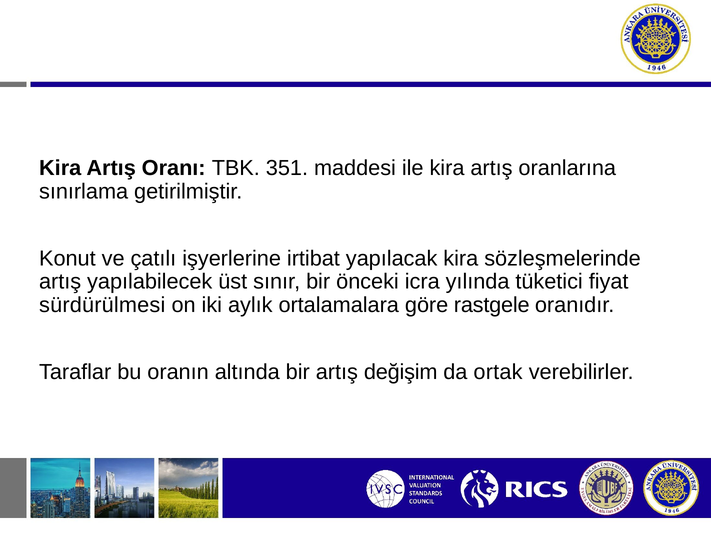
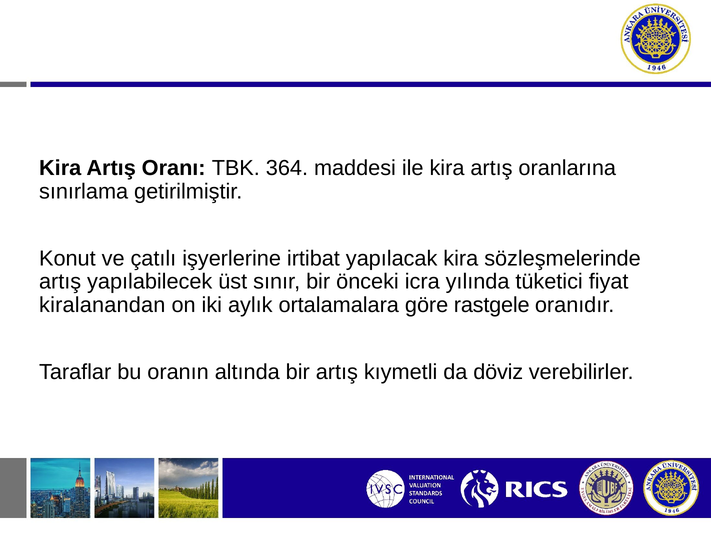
351: 351 -> 364
sürdürülmesi: sürdürülmesi -> kiralanandan
değişim: değişim -> kıymetli
ortak: ortak -> döviz
